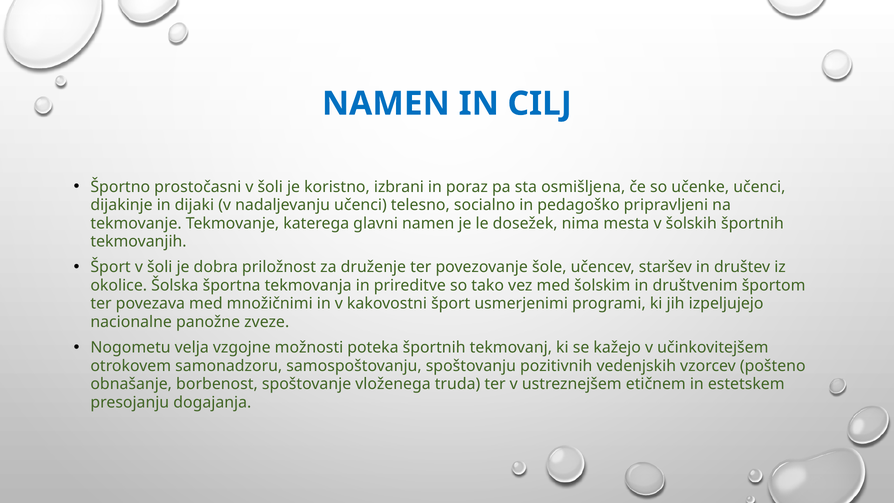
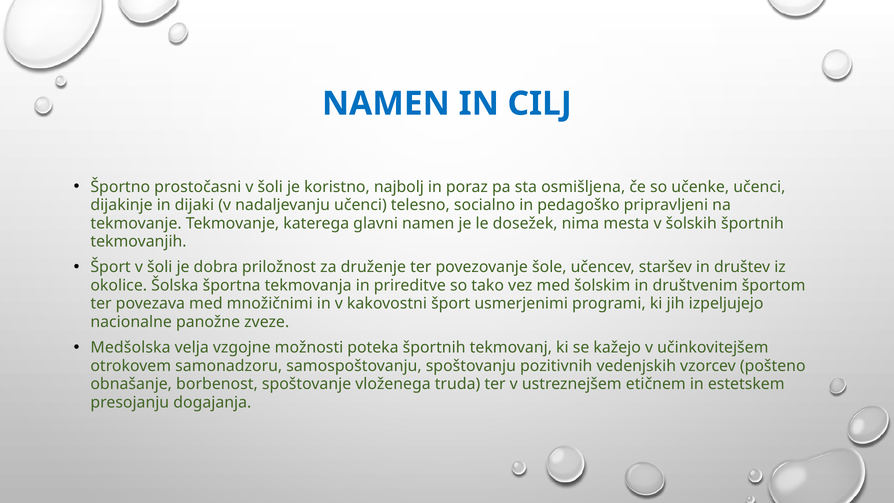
izbrani: izbrani -> najbolj
Nogometu: Nogometu -> Medšolska
